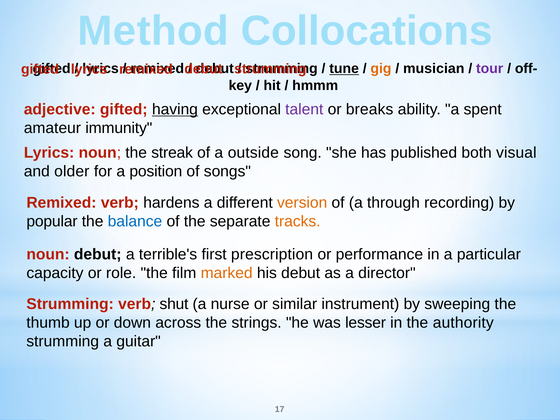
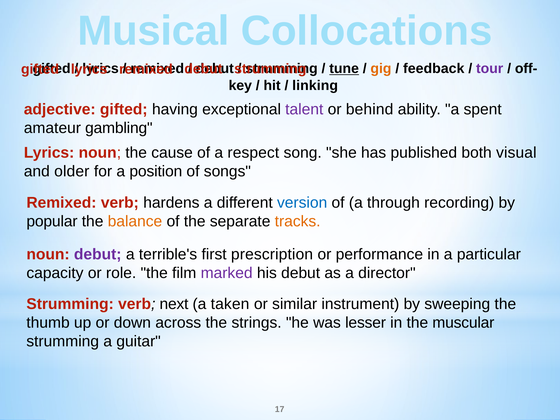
Method: Method -> Musical
musician: musician -> feedback
hmmm: hmmm -> linking
having underline: present -> none
breaks: breaks -> behind
immunity: immunity -> gambling
streak: streak -> cause
outside: outside -> respect
version colour: orange -> blue
balance colour: blue -> orange
debut at (98, 254) colour: black -> purple
marked colour: orange -> purple
shut: shut -> next
nurse: nurse -> taken
authority: authority -> muscular
